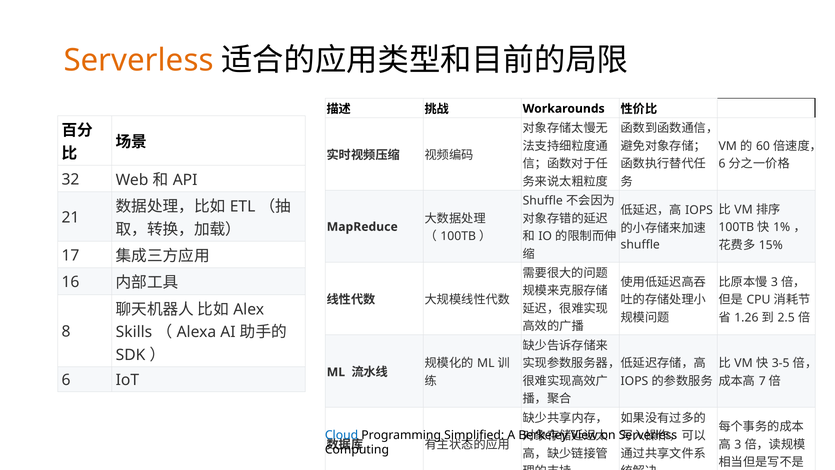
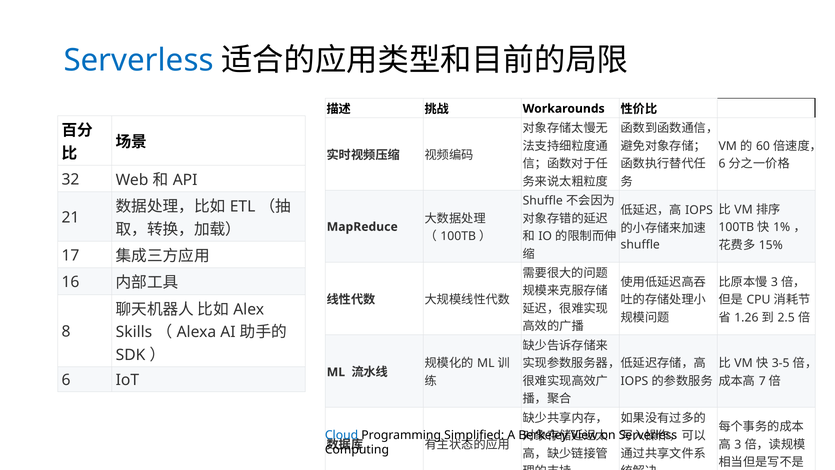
Serverless at (139, 61) colour: orange -> blue
